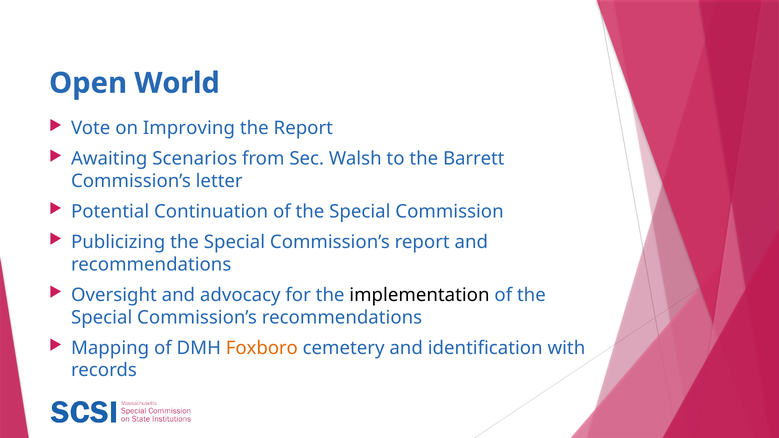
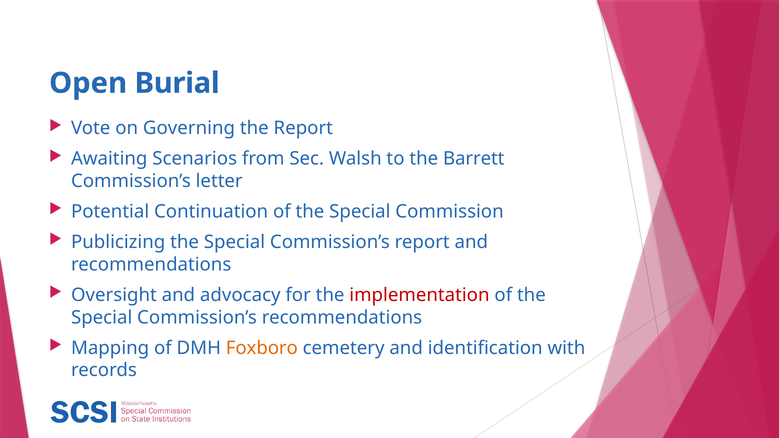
World: World -> Burial
Improving: Improving -> Governing
implementation colour: black -> red
